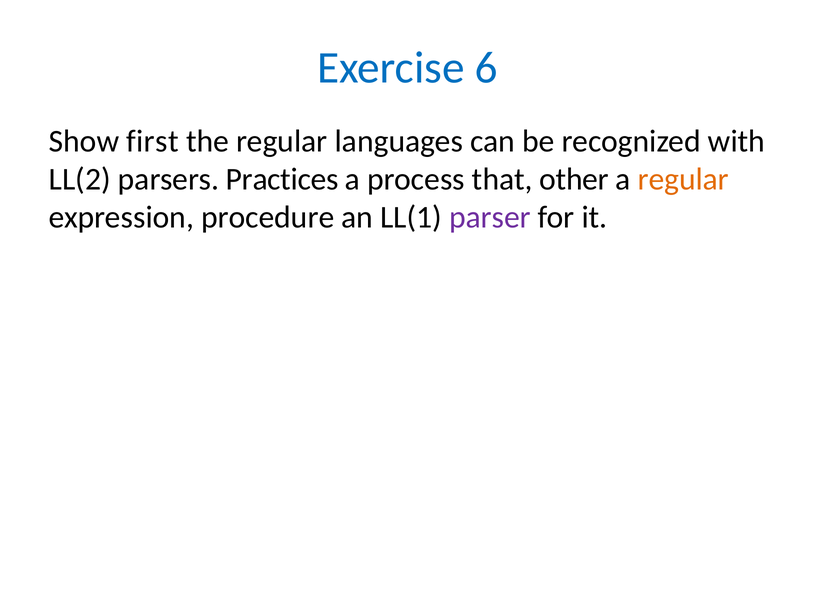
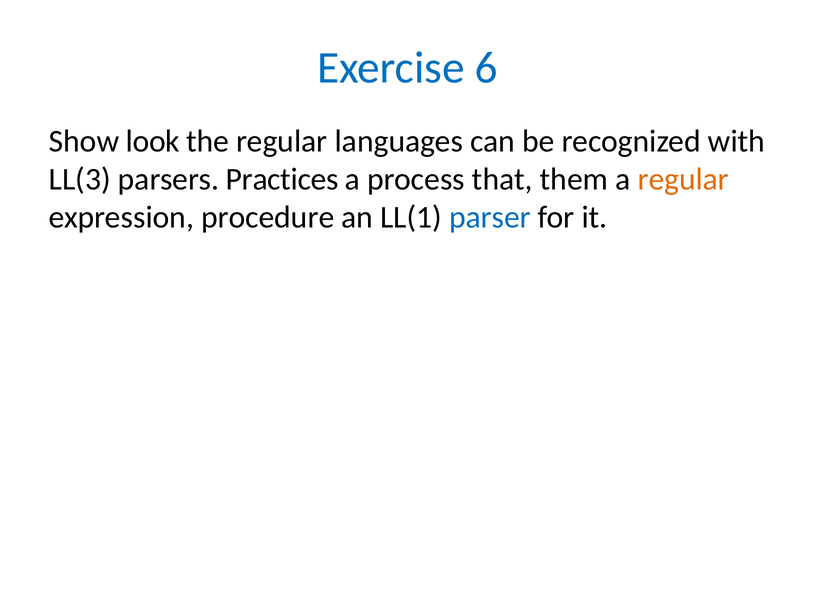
first: first -> look
LL(2: LL(2 -> LL(3
other: other -> them
parser colour: purple -> blue
